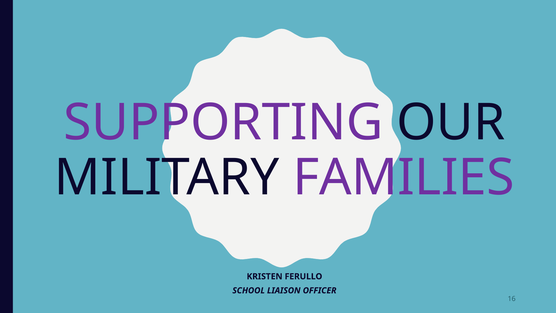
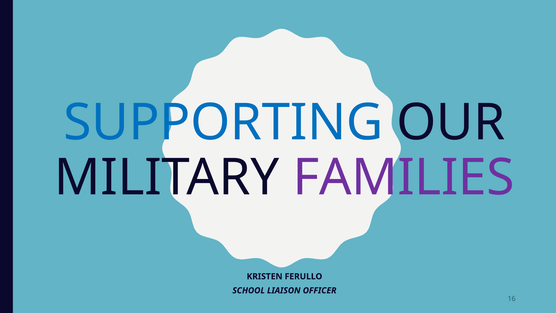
SUPPORTING colour: purple -> blue
